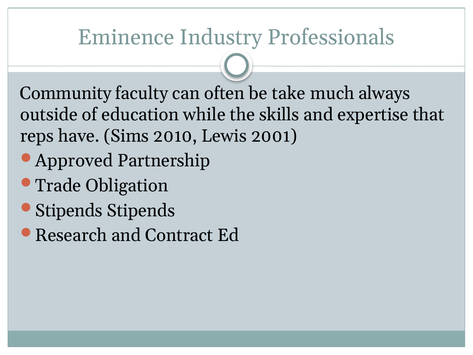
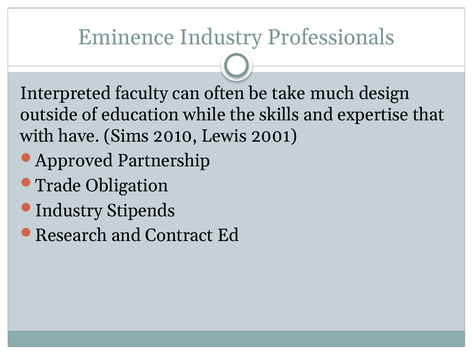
Community: Community -> Interpreted
always: always -> design
reps: reps -> with
Stipends at (69, 210): Stipends -> Industry
